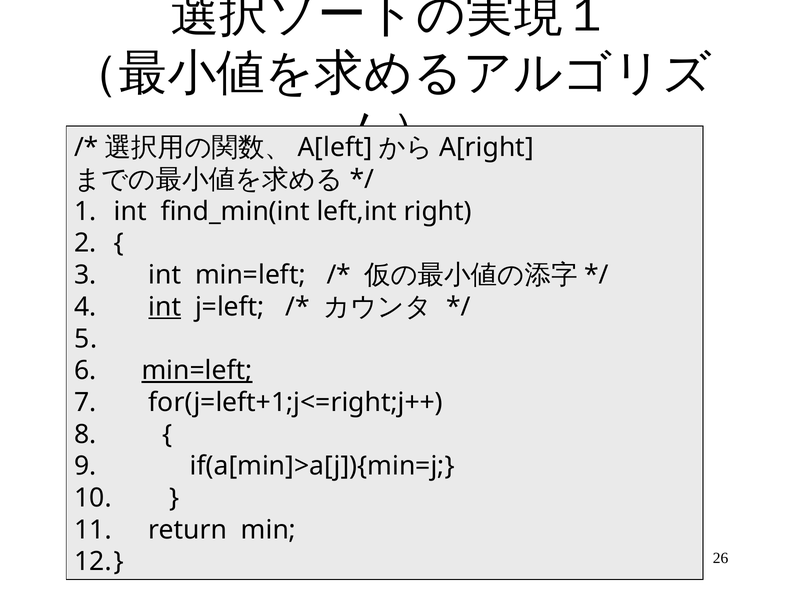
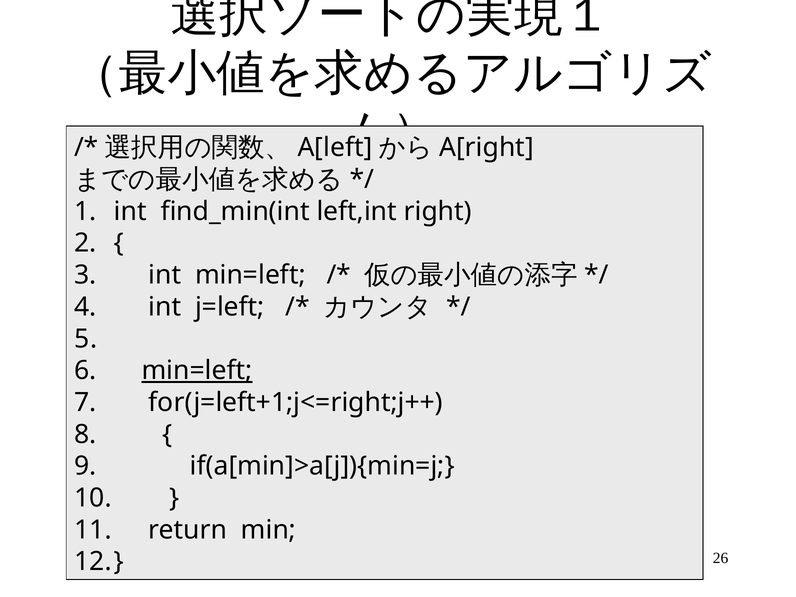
int at (165, 307) underline: present -> none
